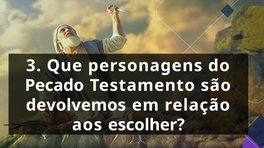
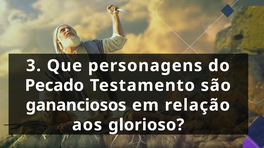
devolvemos: devolvemos -> gananciosos
escolher: escolher -> glorioso
